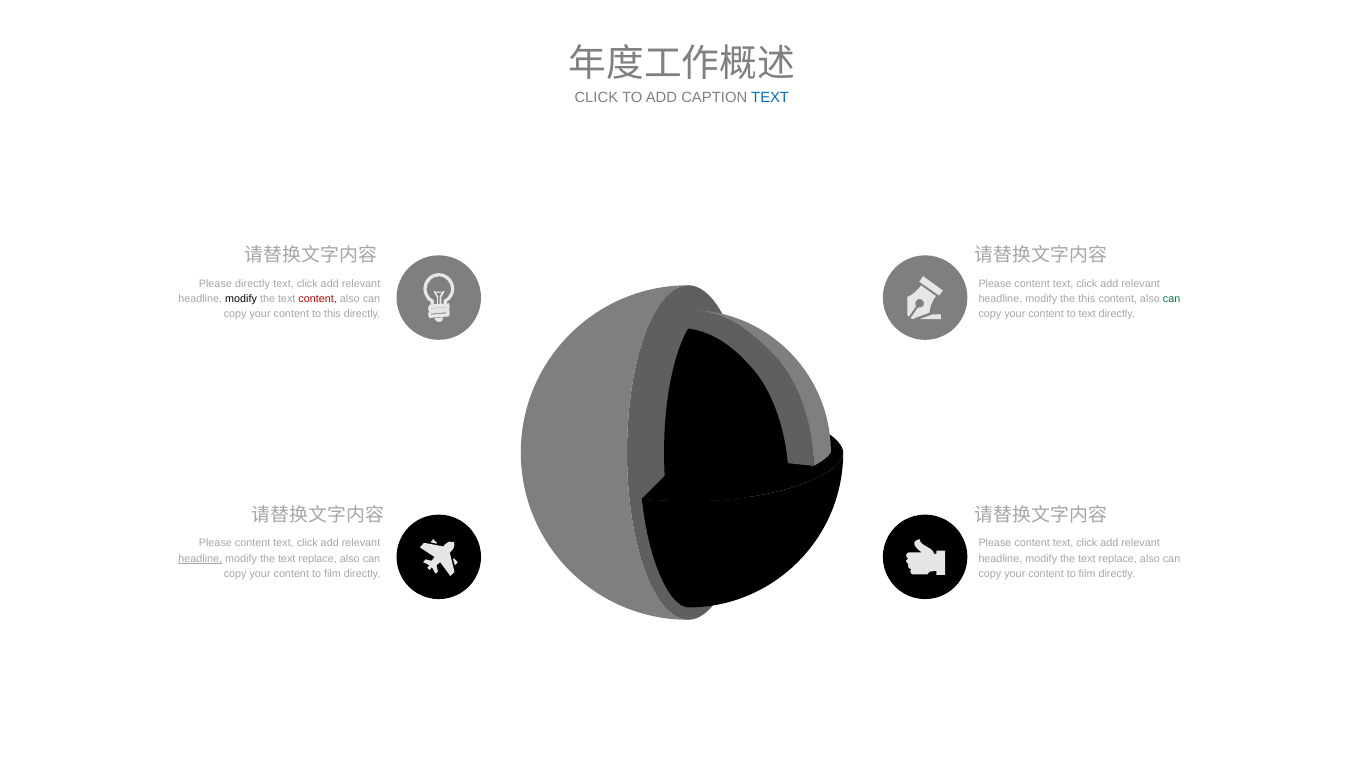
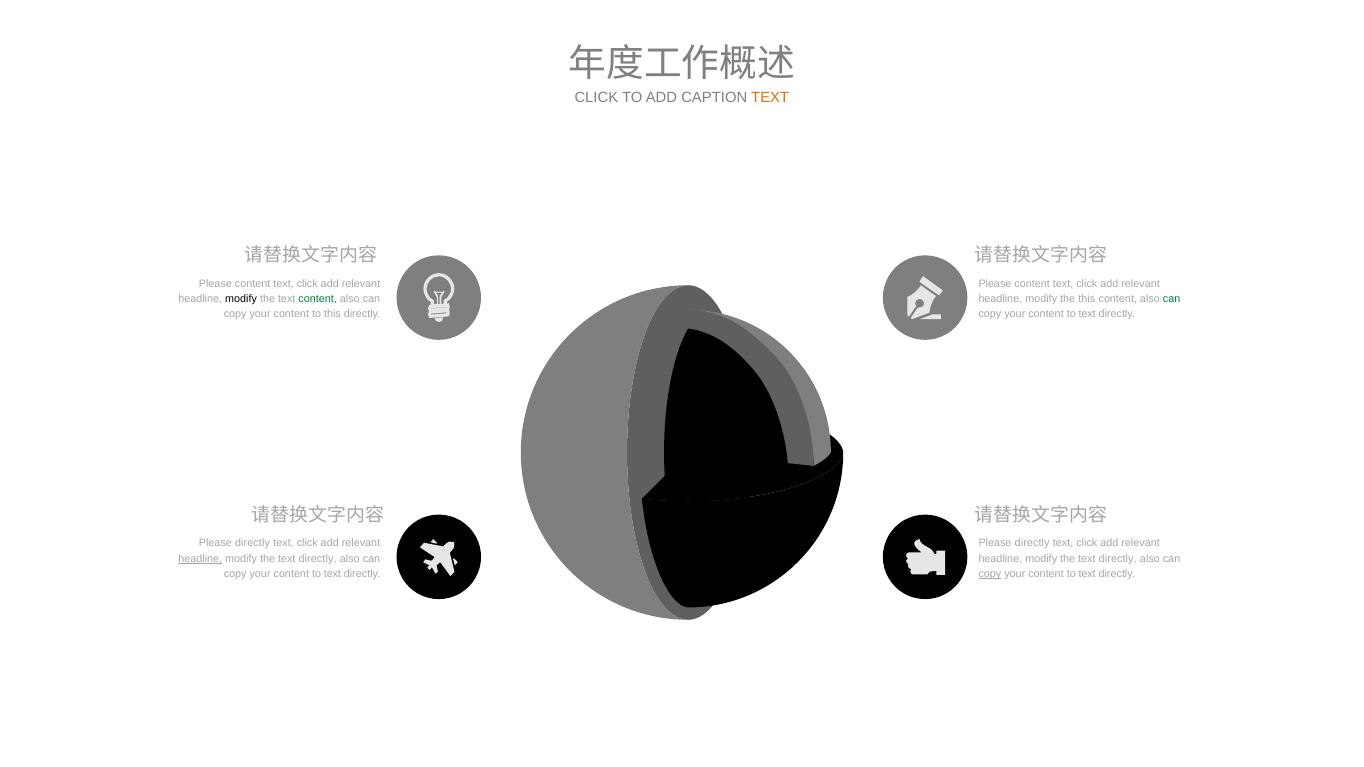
TEXT at (770, 97) colour: blue -> orange
directly at (253, 284): directly -> content
content at (318, 299) colour: red -> green
content at (253, 543): content -> directly
content at (1032, 543): content -> directly
replace at (318, 559): replace -> directly
replace at (1118, 559): replace -> directly
film at (332, 574): film -> text
copy at (990, 574) underline: none -> present
film at (1087, 574): film -> text
